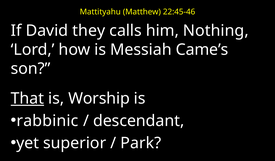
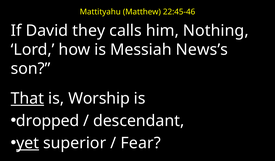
Came’s: Came’s -> News’s
rabbinic: rabbinic -> dropped
yet underline: none -> present
Park: Park -> Fear
